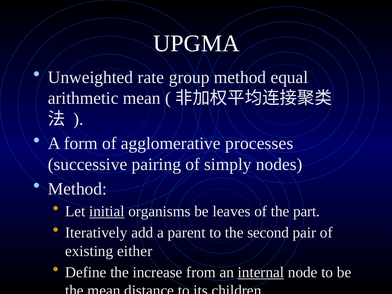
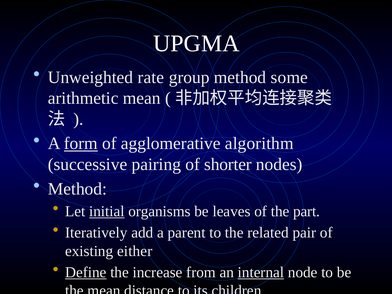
equal: equal -> some
form underline: none -> present
processes: processes -> algorithm
simply: simply -> shorter
second: second -> related
Define underline: none -> present
